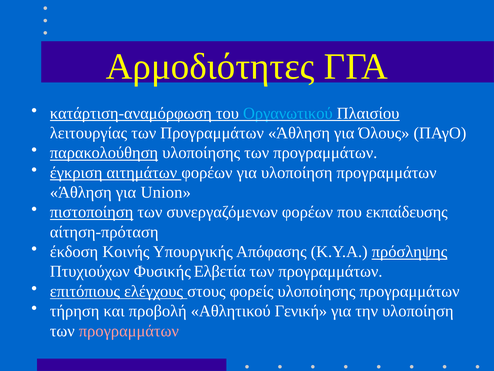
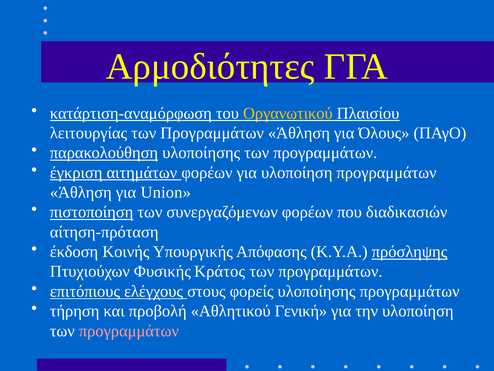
Οργανωτικού colour: light blue -> yellow
εκπαίδευσης: εκπαίδευσης -> διαδικασιών
Ελβετία: Ελβετία -> Κράτος
